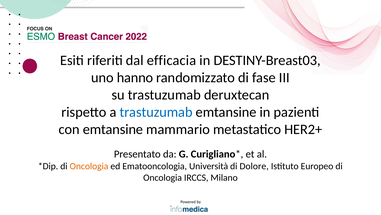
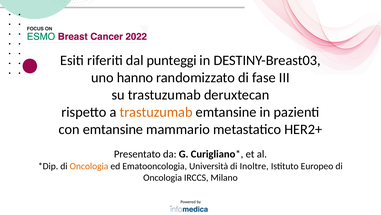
efficacia: efficacia -> punteggi
trastuzumab at (156, 112) colour: blue -> orange
Dolore: Dolore -> Inoltre
